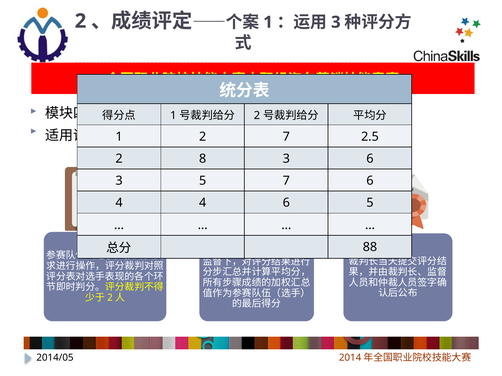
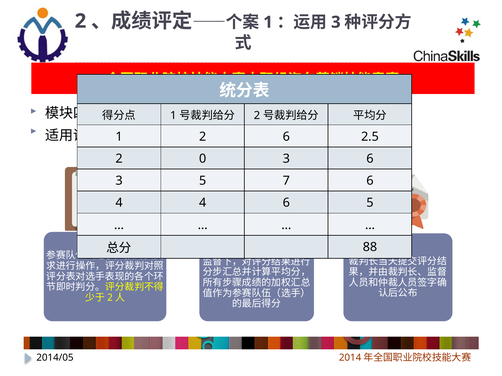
7 at (286, 137): 7 -> 6
8: 8 -> 0
